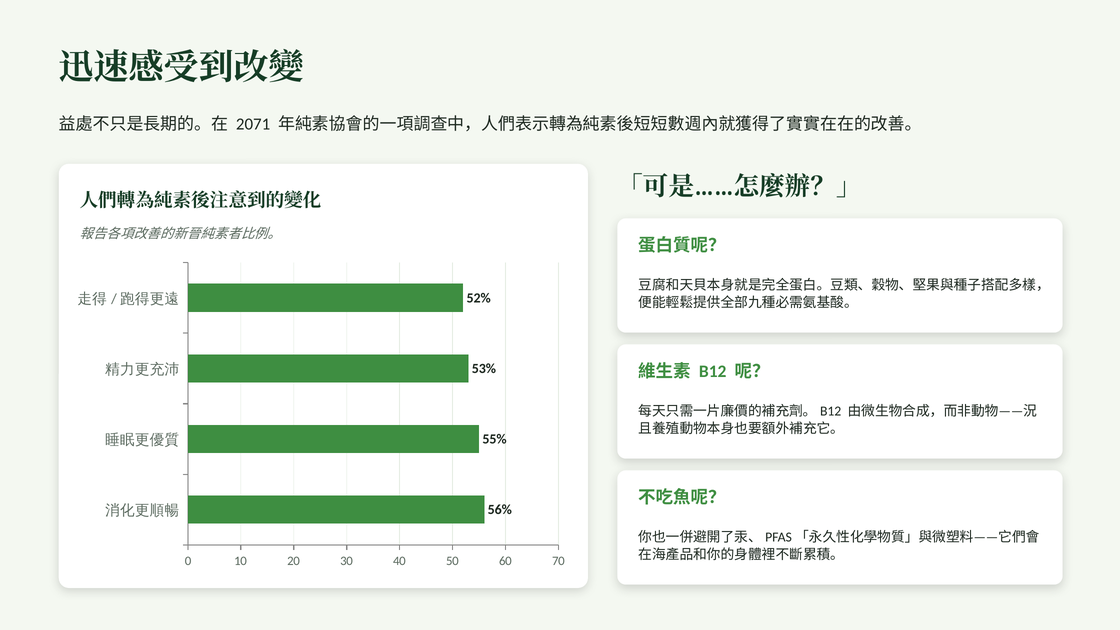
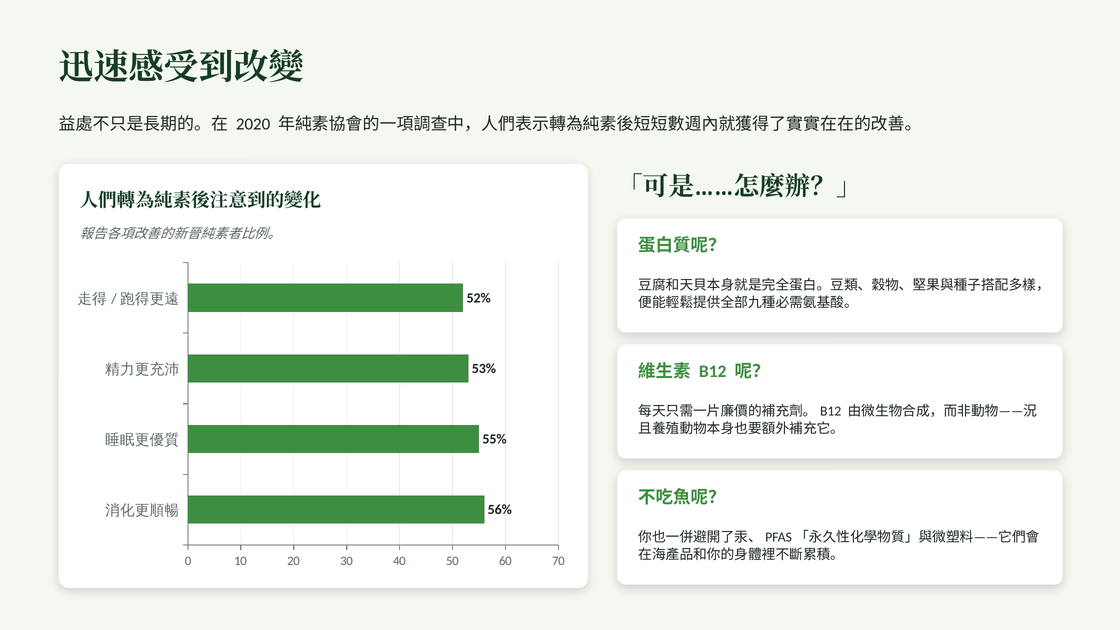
2071: 2071 -> 2020
